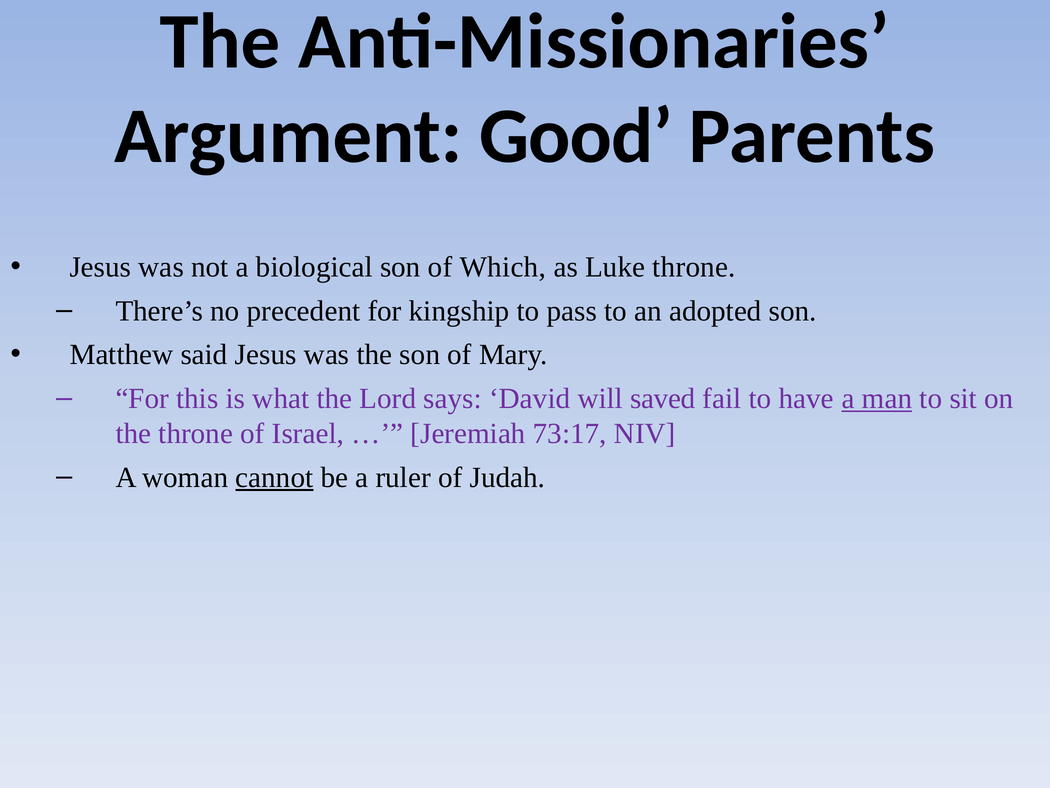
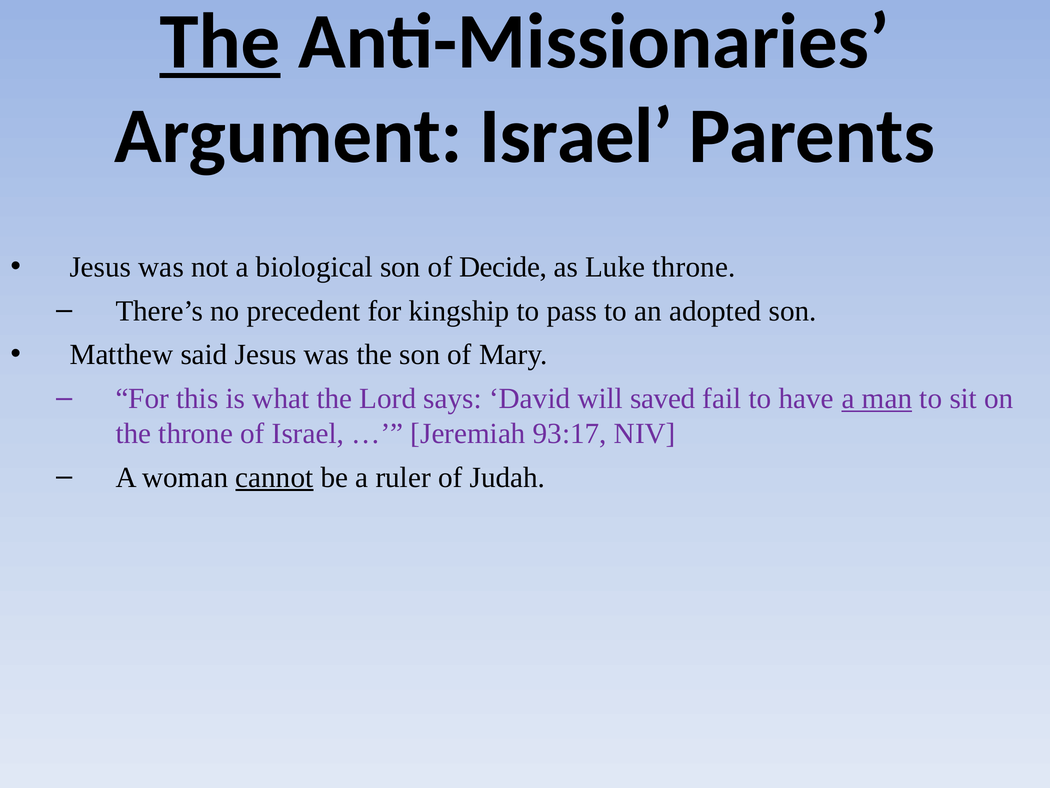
The at (220, 42) underline: none -> present
Argument Good: Good -> Israel
Which: Which -> Decide
73:17: 73:17 -> 93:17
